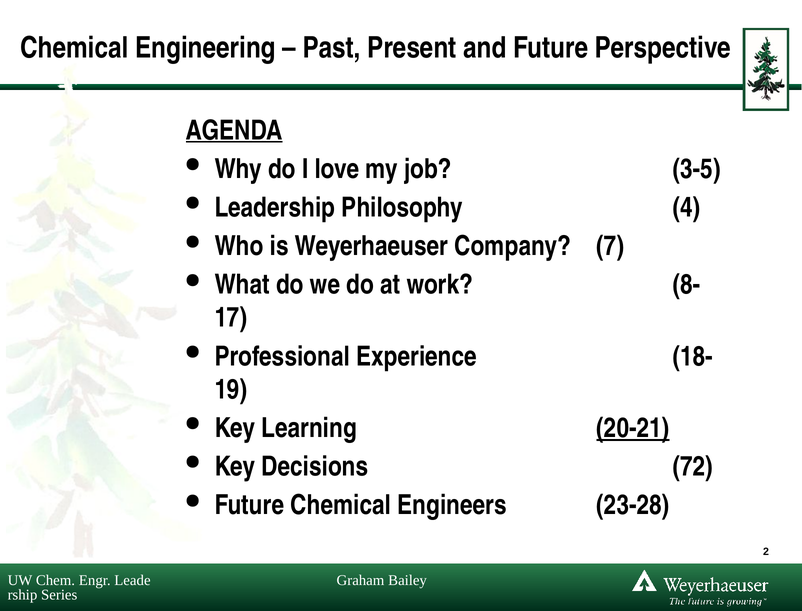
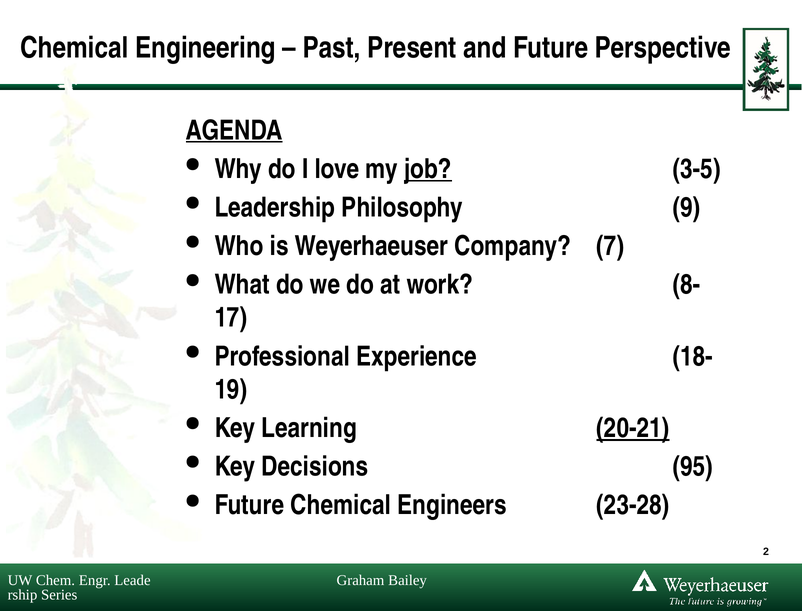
job underline: none -> present
4: 4 -> 9
72: 72 -> 95
